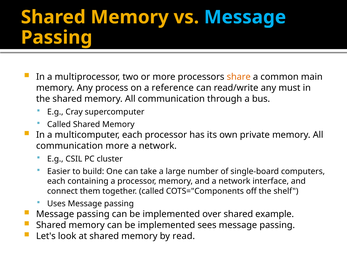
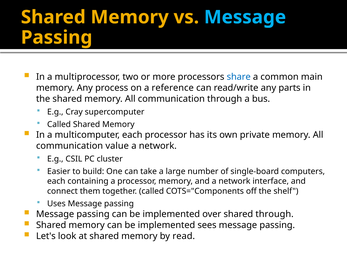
share colour: orange -> blue
must: must -> parts
communication more: more -> value
shared example: example -> through
